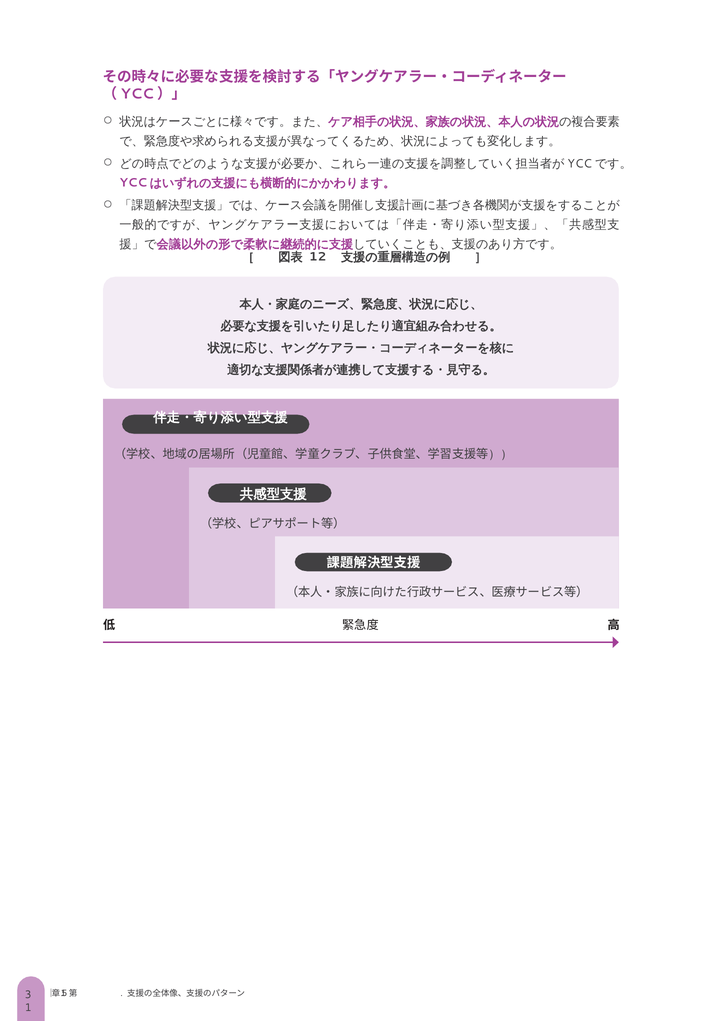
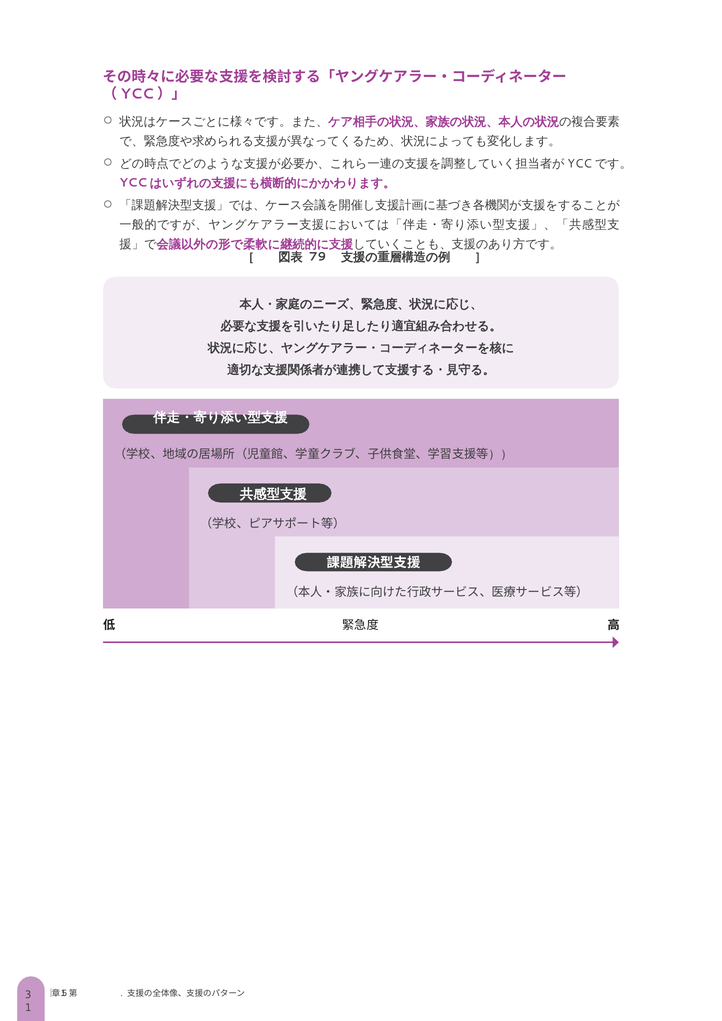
12: 12 -> 79
